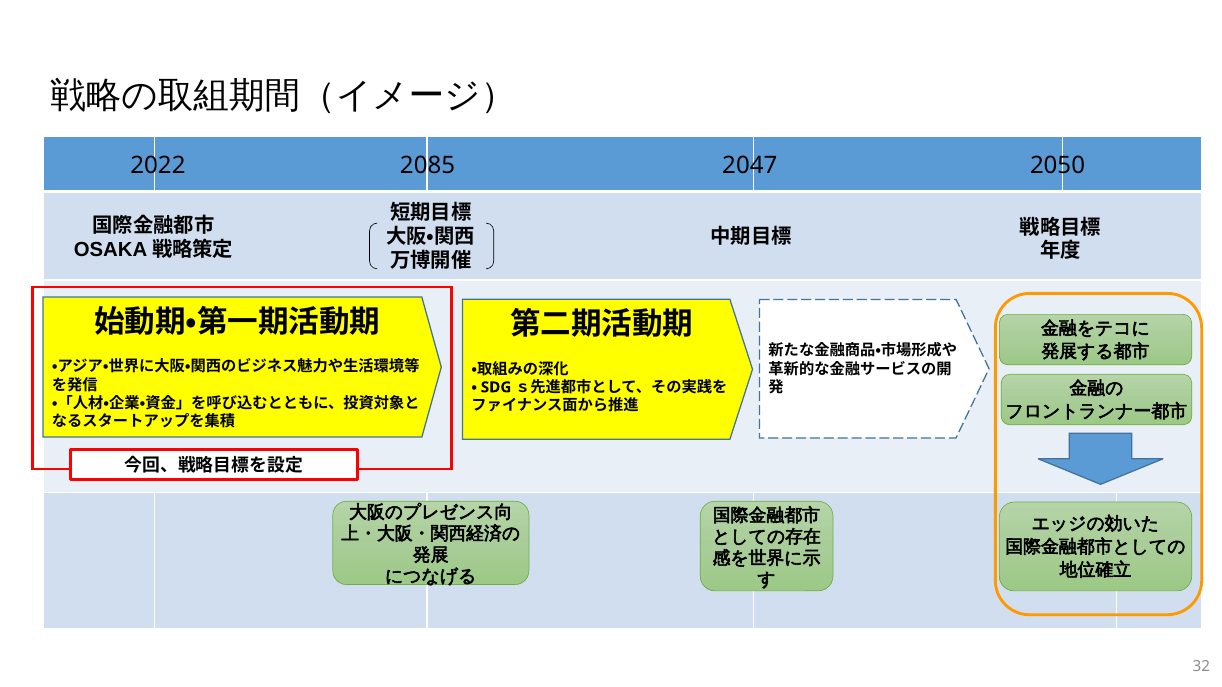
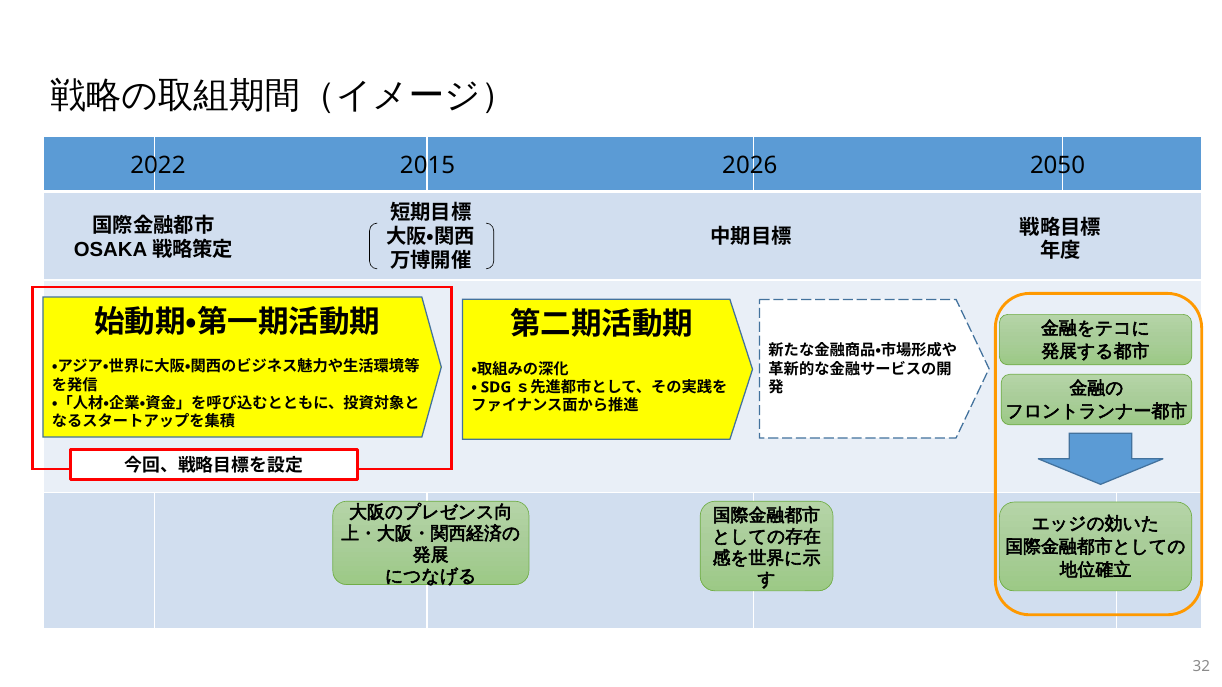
2085: 2085 -> 2015
2047: 2047 -> 2026
